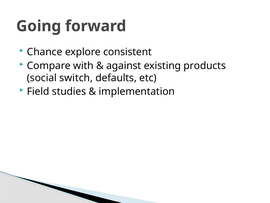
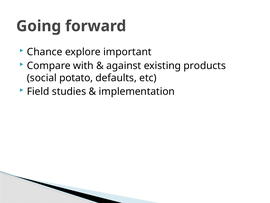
consistent: consistent -> important
switch: switch -> potato
